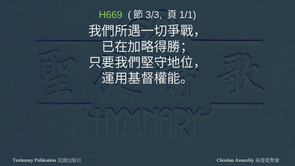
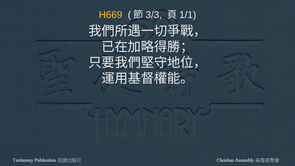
H669 colour: light green -> yellow
